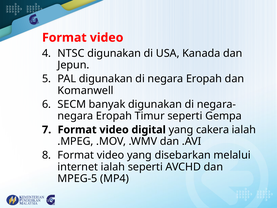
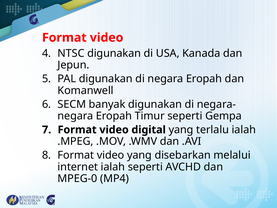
cakera: cakera -> terlalu
MPEG-5: MPEG-5 -> MPEG-0
